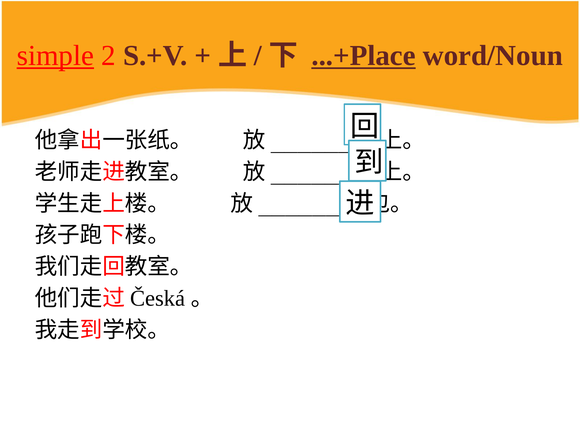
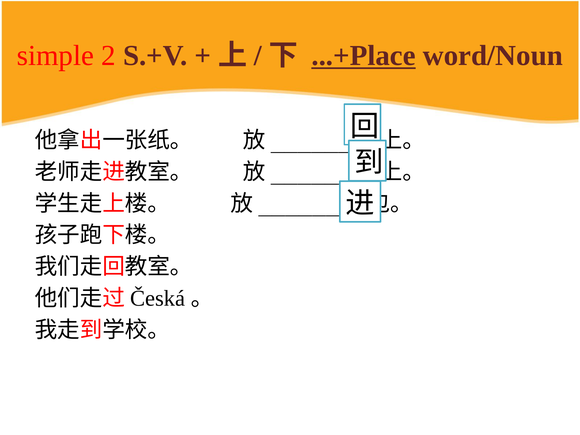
simple underline: present -> none
